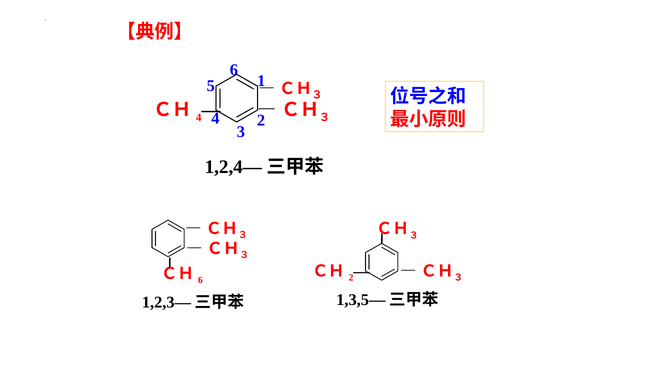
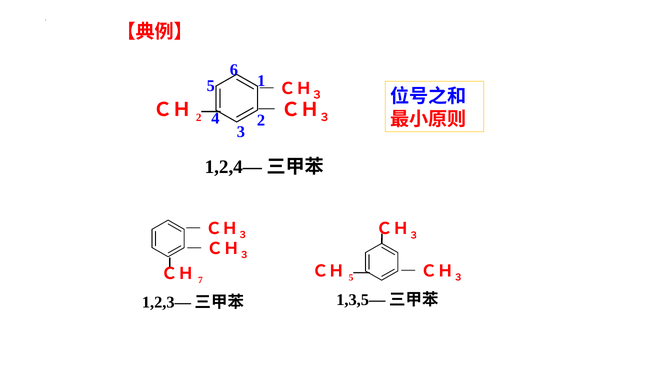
4 at (199, 118): 4 -> 2
2 at (351, 278): 2 -> 5
6 at (200, 281): 6 -> 7
